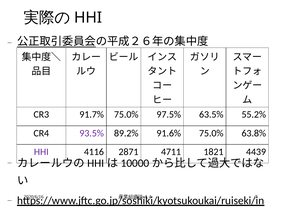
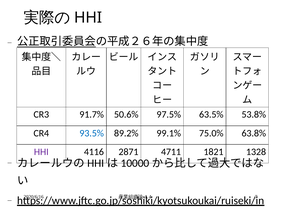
91.7% 75.0%: 75.0% -> 50.6%
55.2%: 55.2% -> 53.8%
93.5% colour: purple -> blue
91.6%: 91.6% -> 99.1%
4439: 4439 -> 1328
